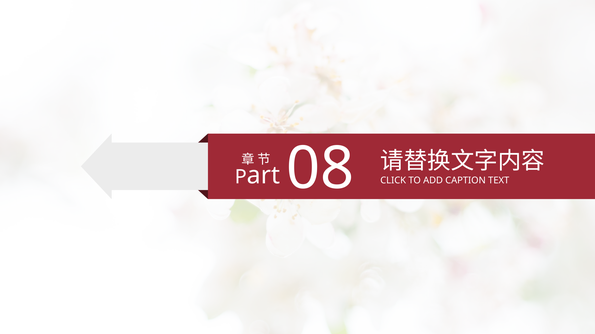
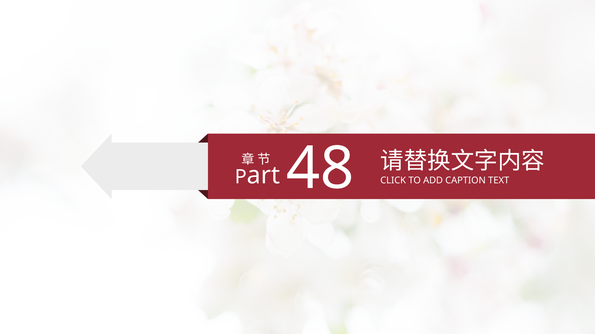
08: 08 -> 48
